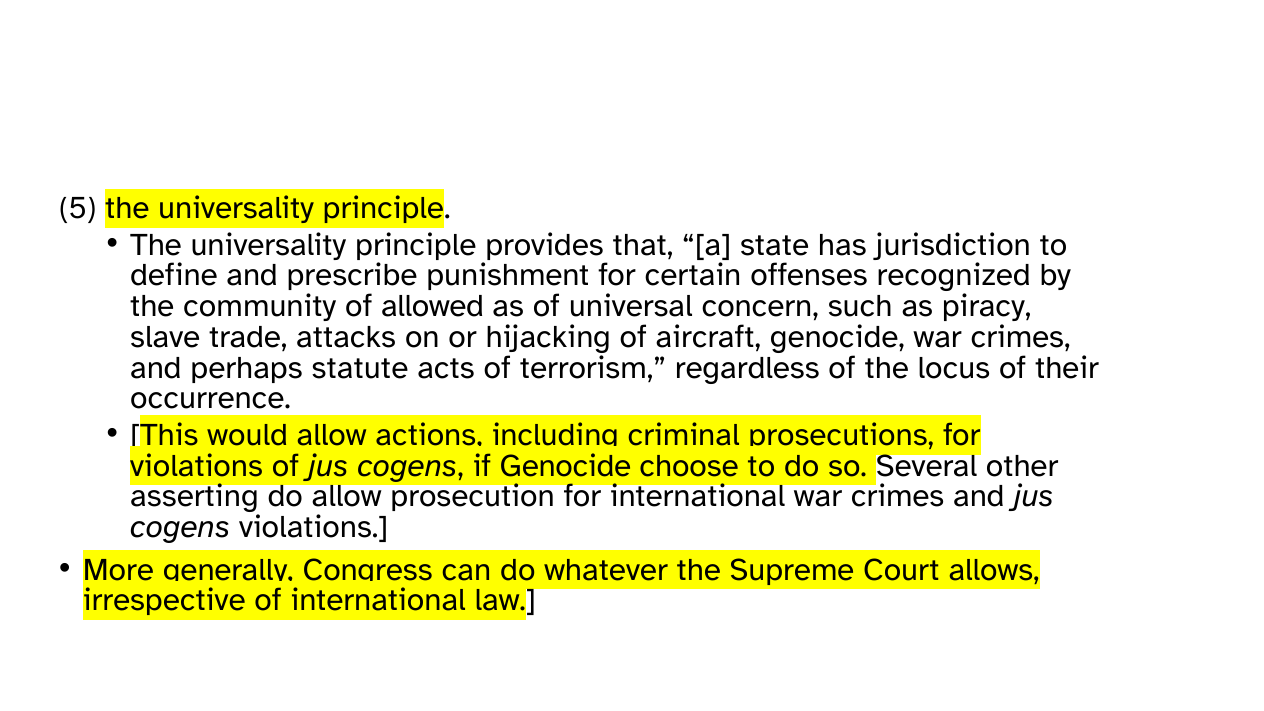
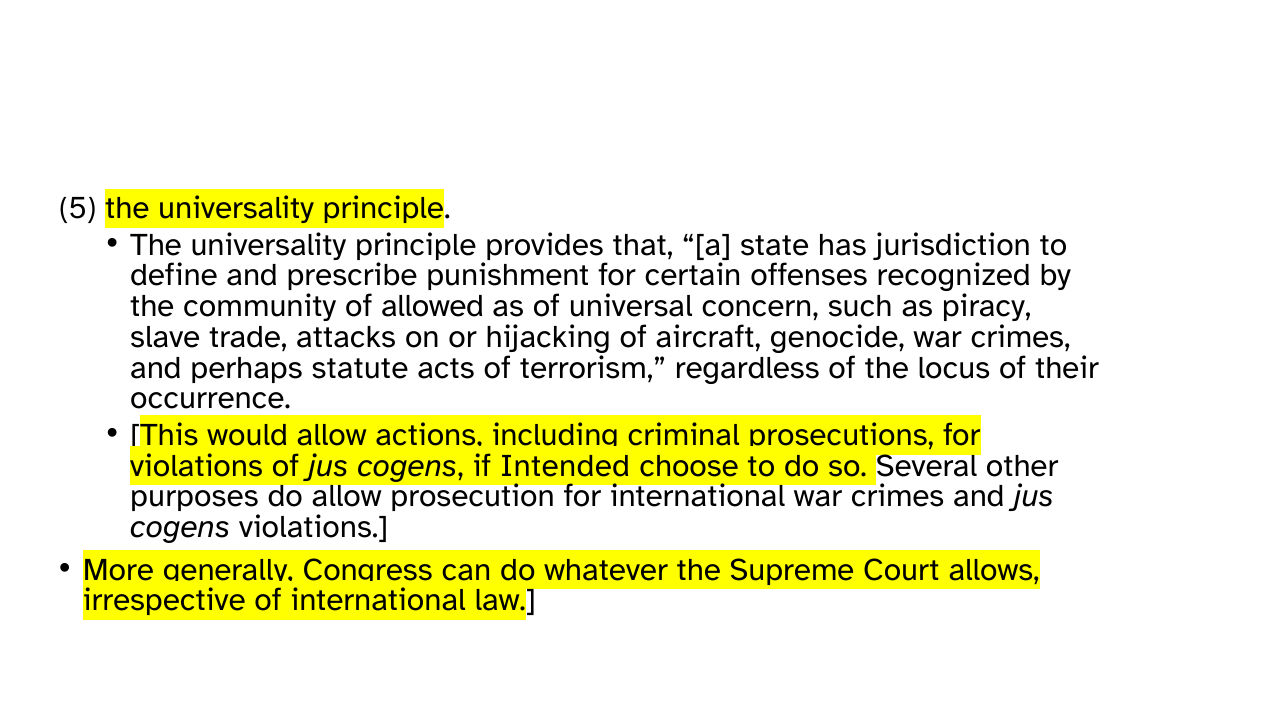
if Genocide: Genocide -> Intended
asserting: asserting -> purposes
